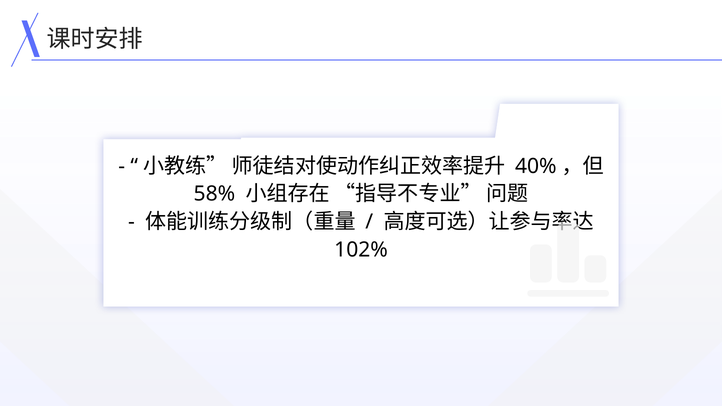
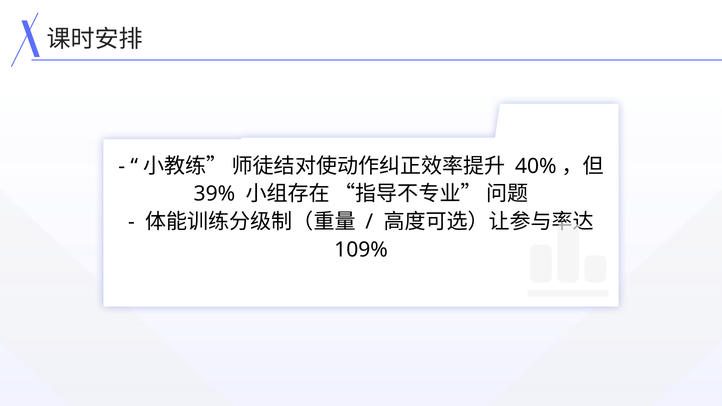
58%: 58% -> 39%
102%: 102% -> 109%
